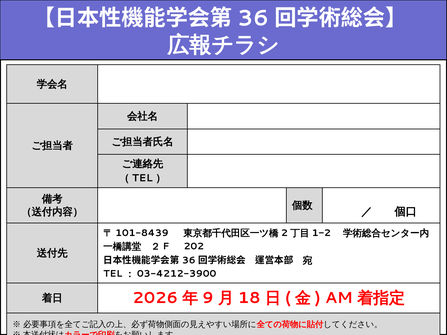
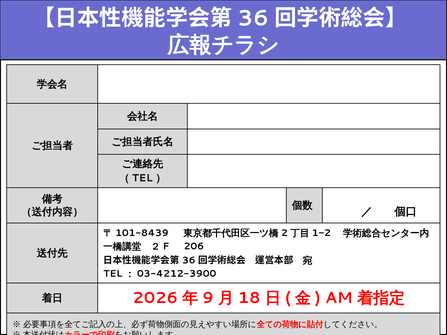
202: 202 -> 206
